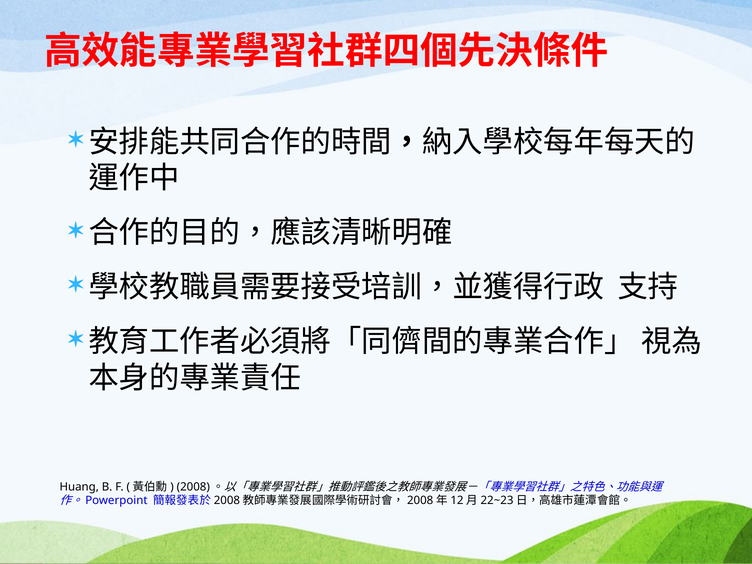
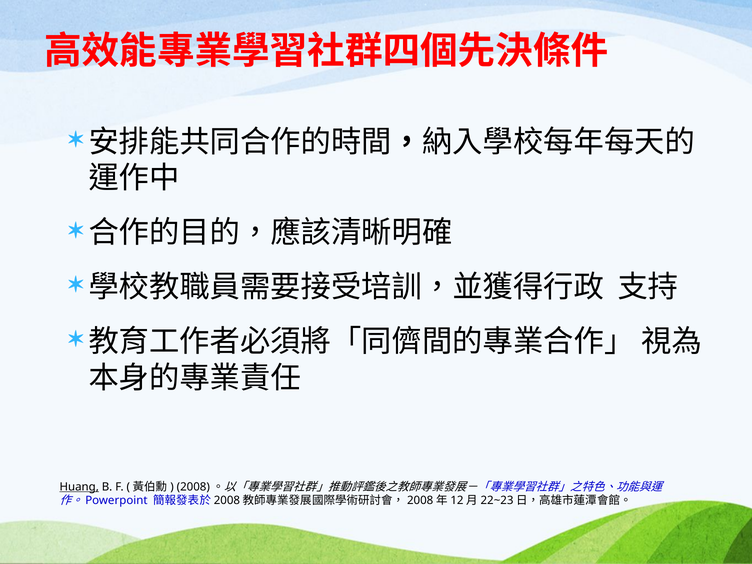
Huang underline: none -> present
